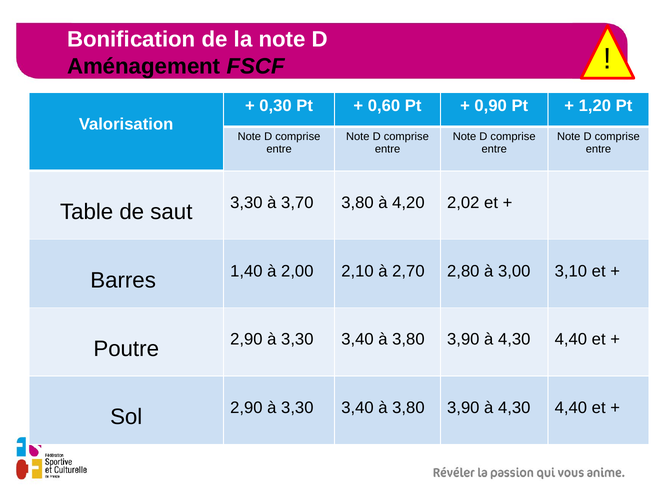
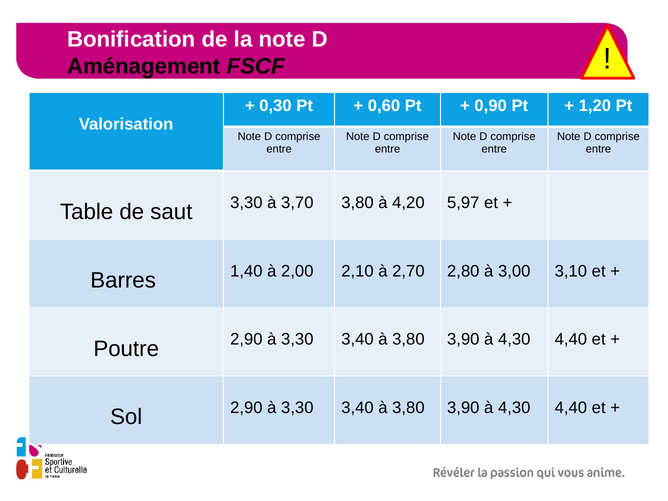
2,02: 2,02 -> 5,97
